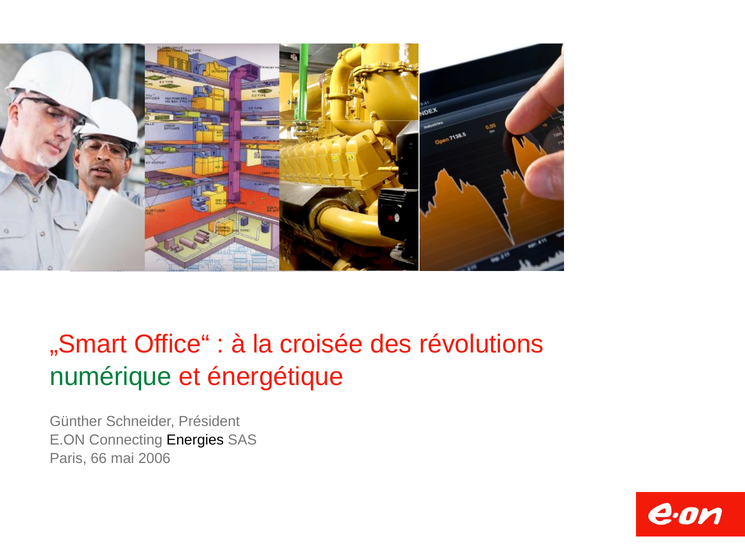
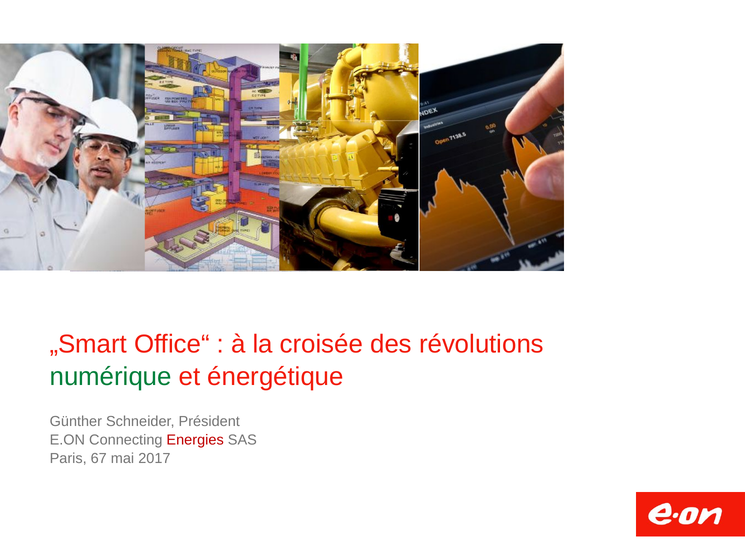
Energies colour: black -> red
66: 66 -> 67
2006: 2006 -> 2017
